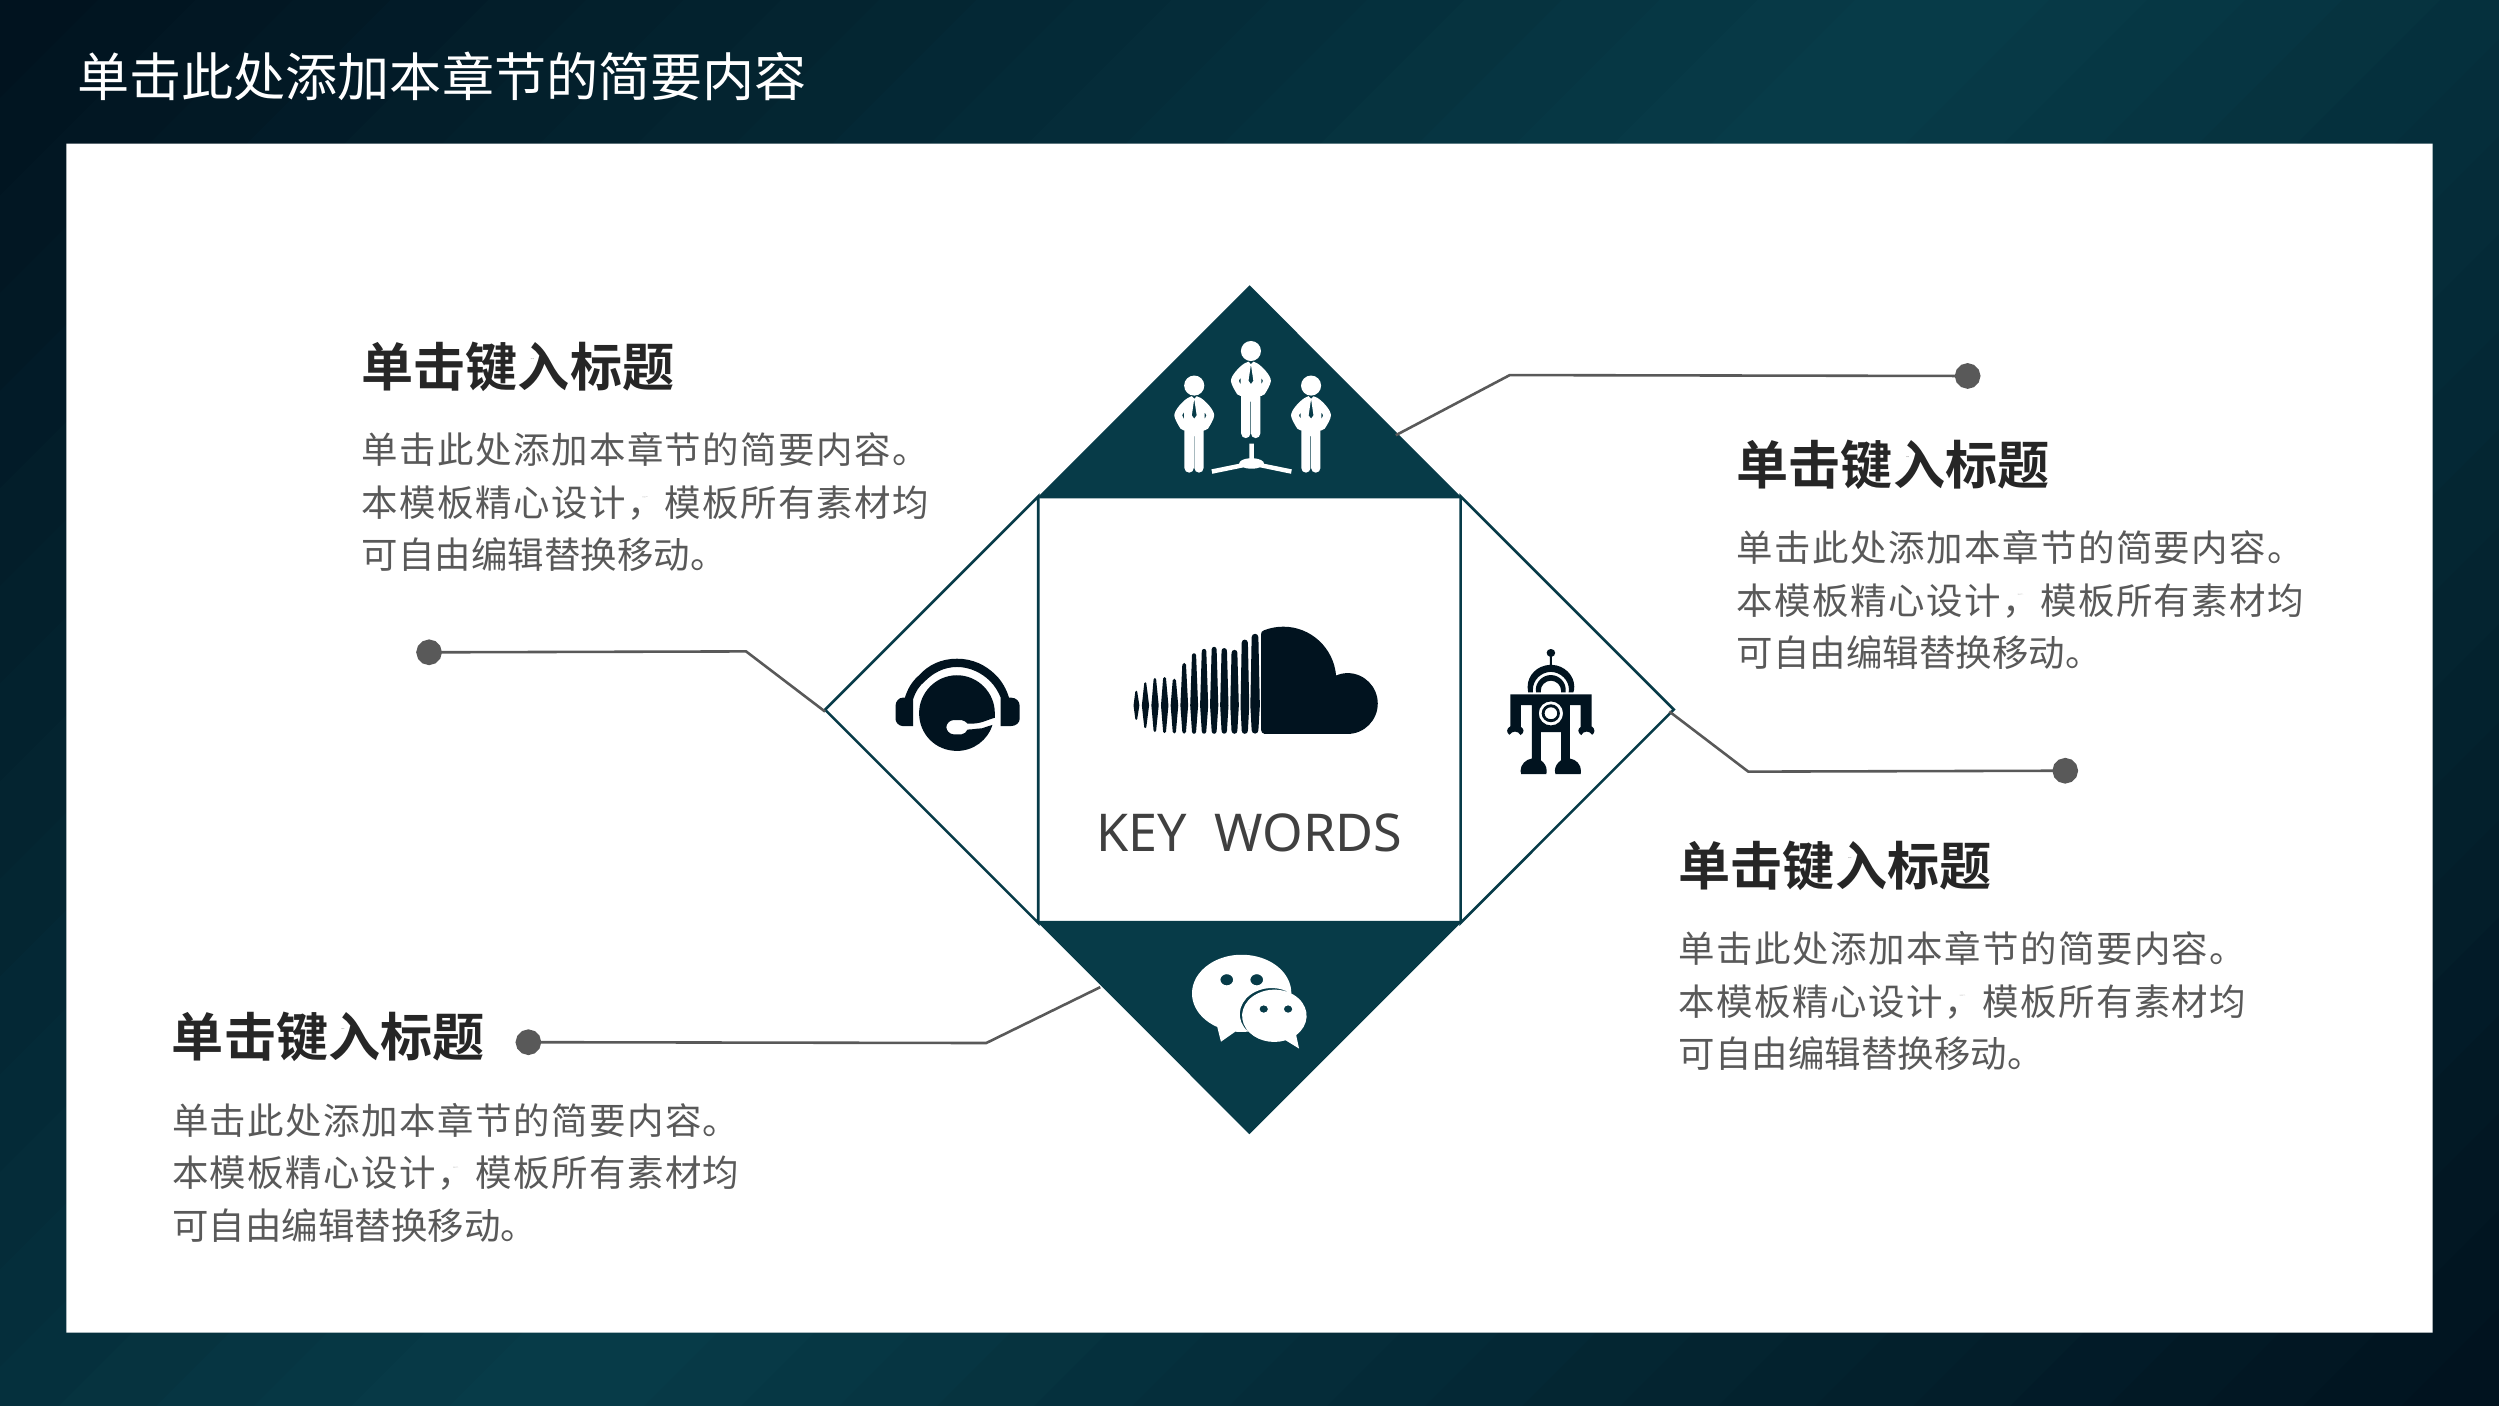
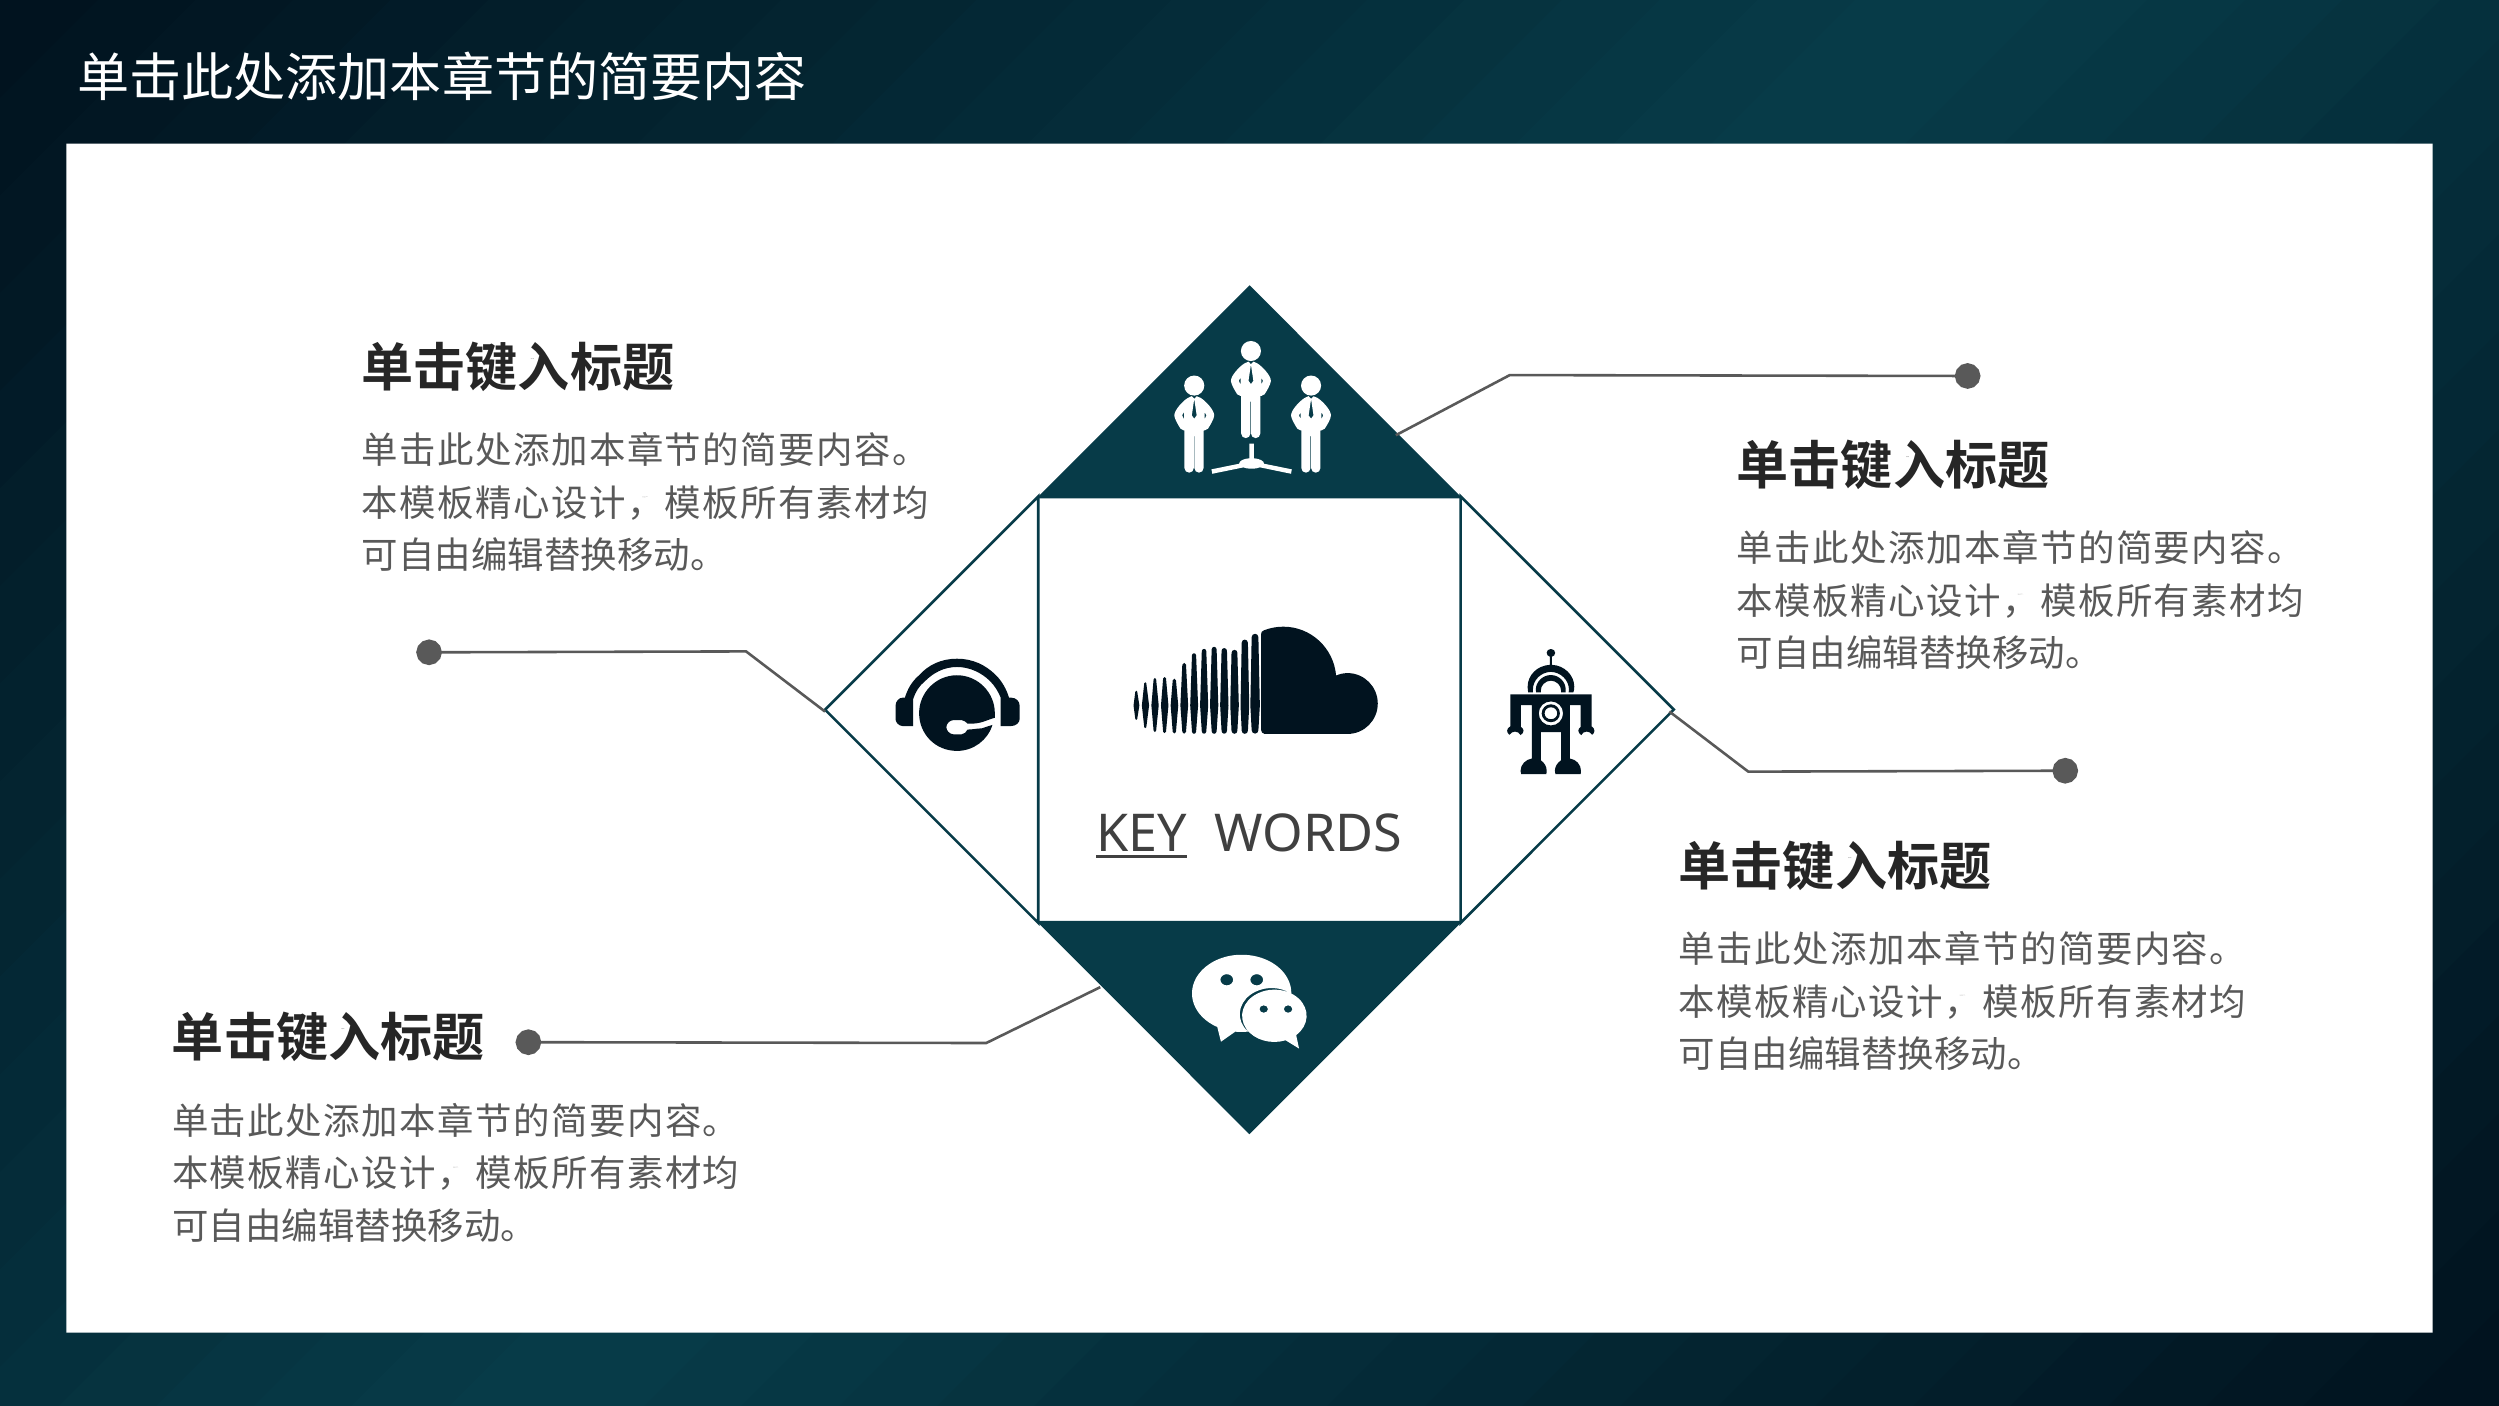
KEY at (1142, 834) underline: none -> present
